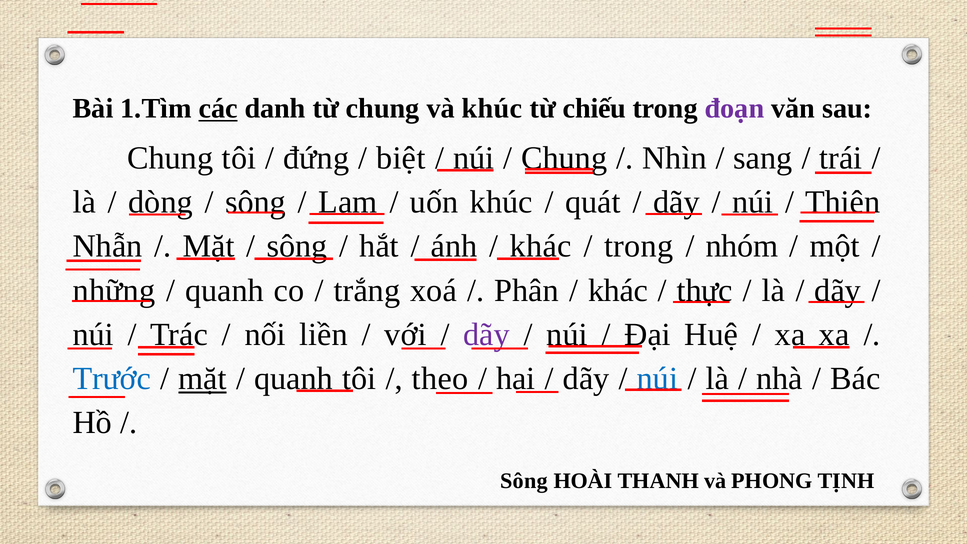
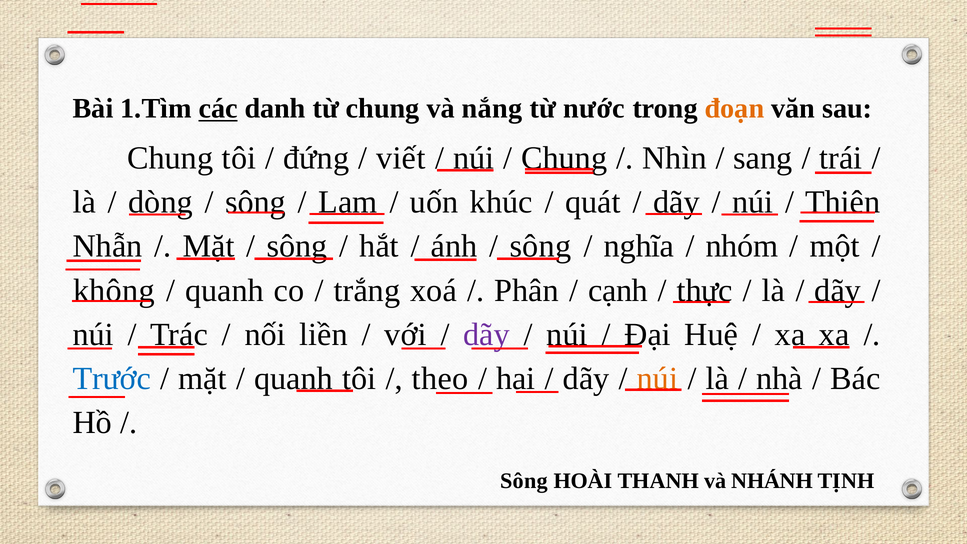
và khúc: khúc -> nắng
chiếu: chiếu -> nước
đoạn colour: purple -> orange
biệt: biệt -> viết
khác at (541, 246): khác -> sông
trong at (639, 246): trong -> nghĩa
những: những -> không
khác at (618, 290): khác -> cạnh
mặt at (202, 379) underline: present -> none
núi at (657, 379) colour: blue -> orange
PHONG: PHONG -> NHÁNH
